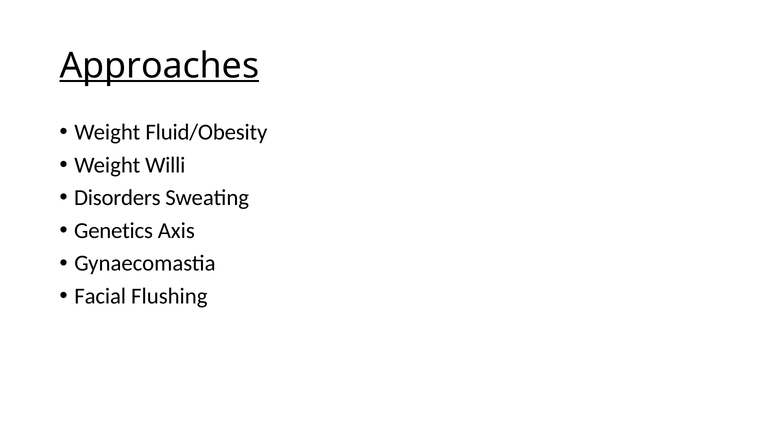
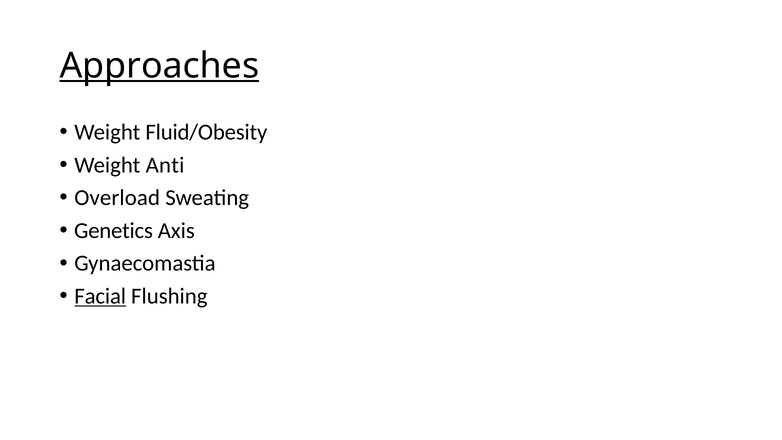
Willi: Willi -> Anti
Disorders: Disorders -> Overload
Facial underline: none -> present
